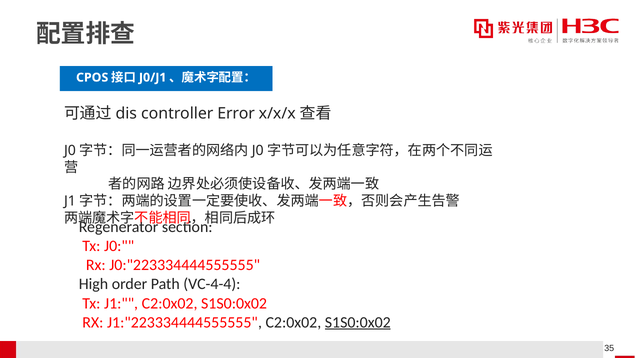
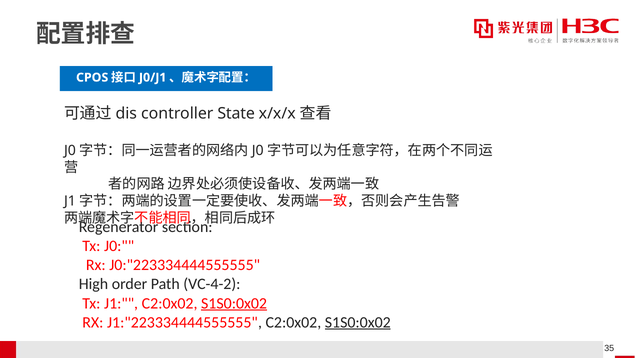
Error: Error -> State
VC-4-4: VC-4-4 -> VC-4-2
S1S0:0x02 at (234, 303) underline: none -> present
